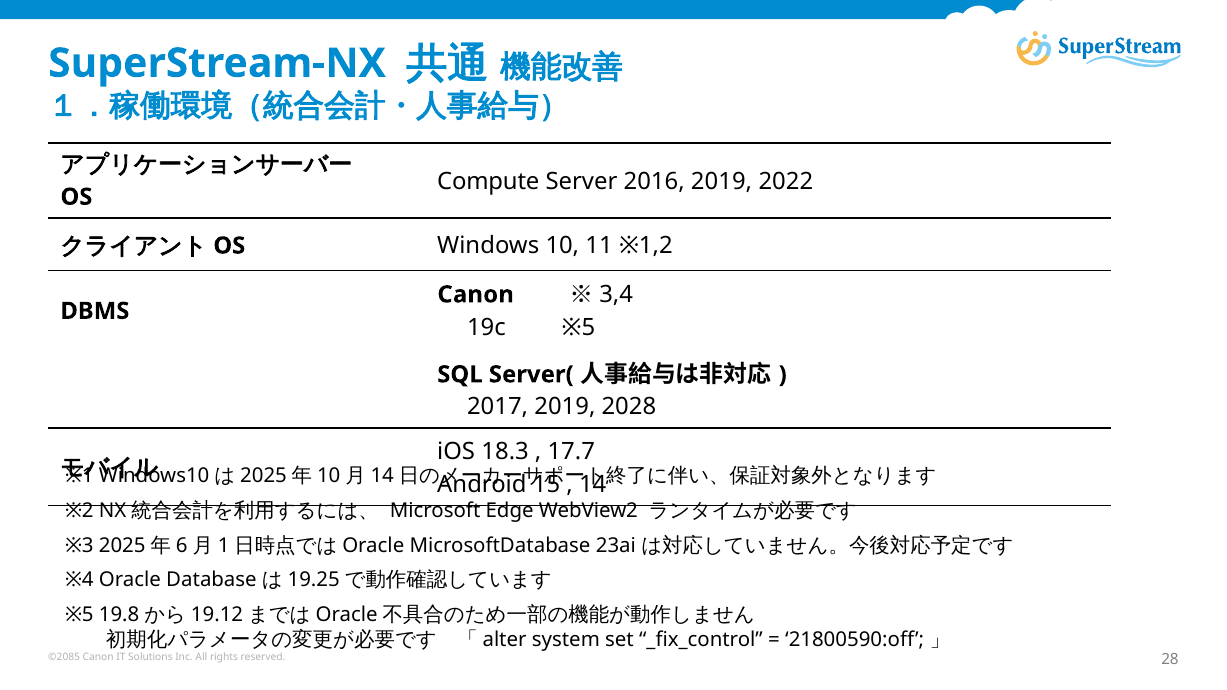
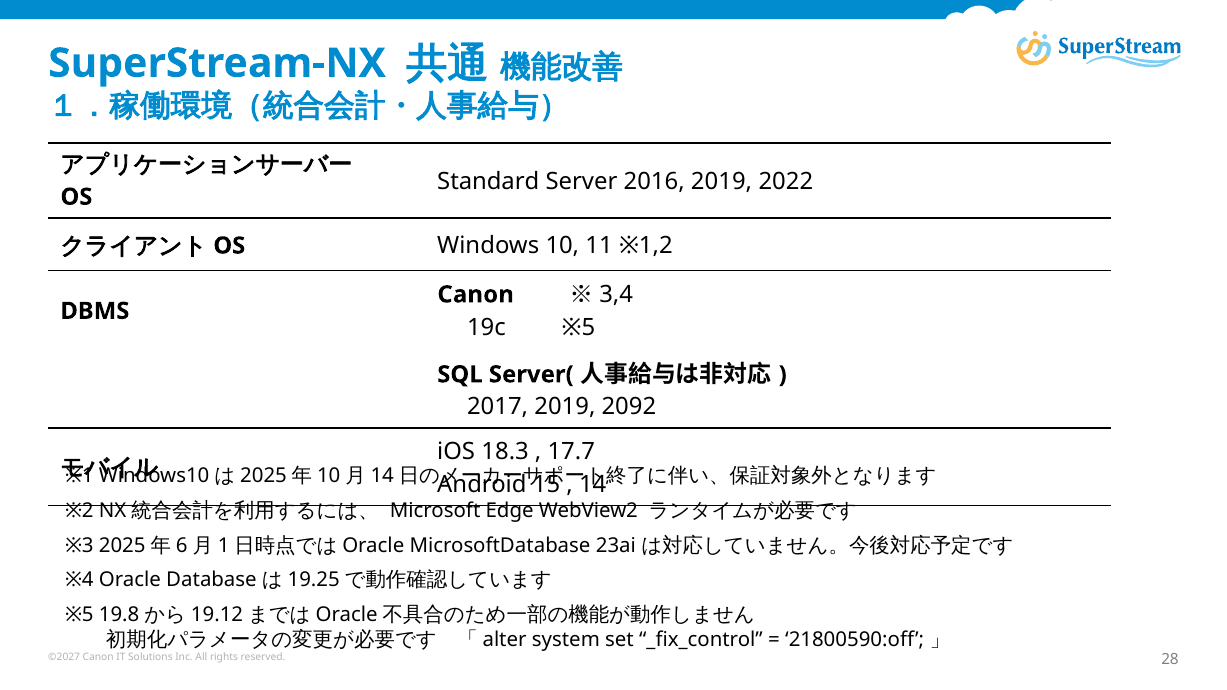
Compute: Compute -> Standard
2028: 2028 -> 2092
©2085: ©2085 -> ©2027
